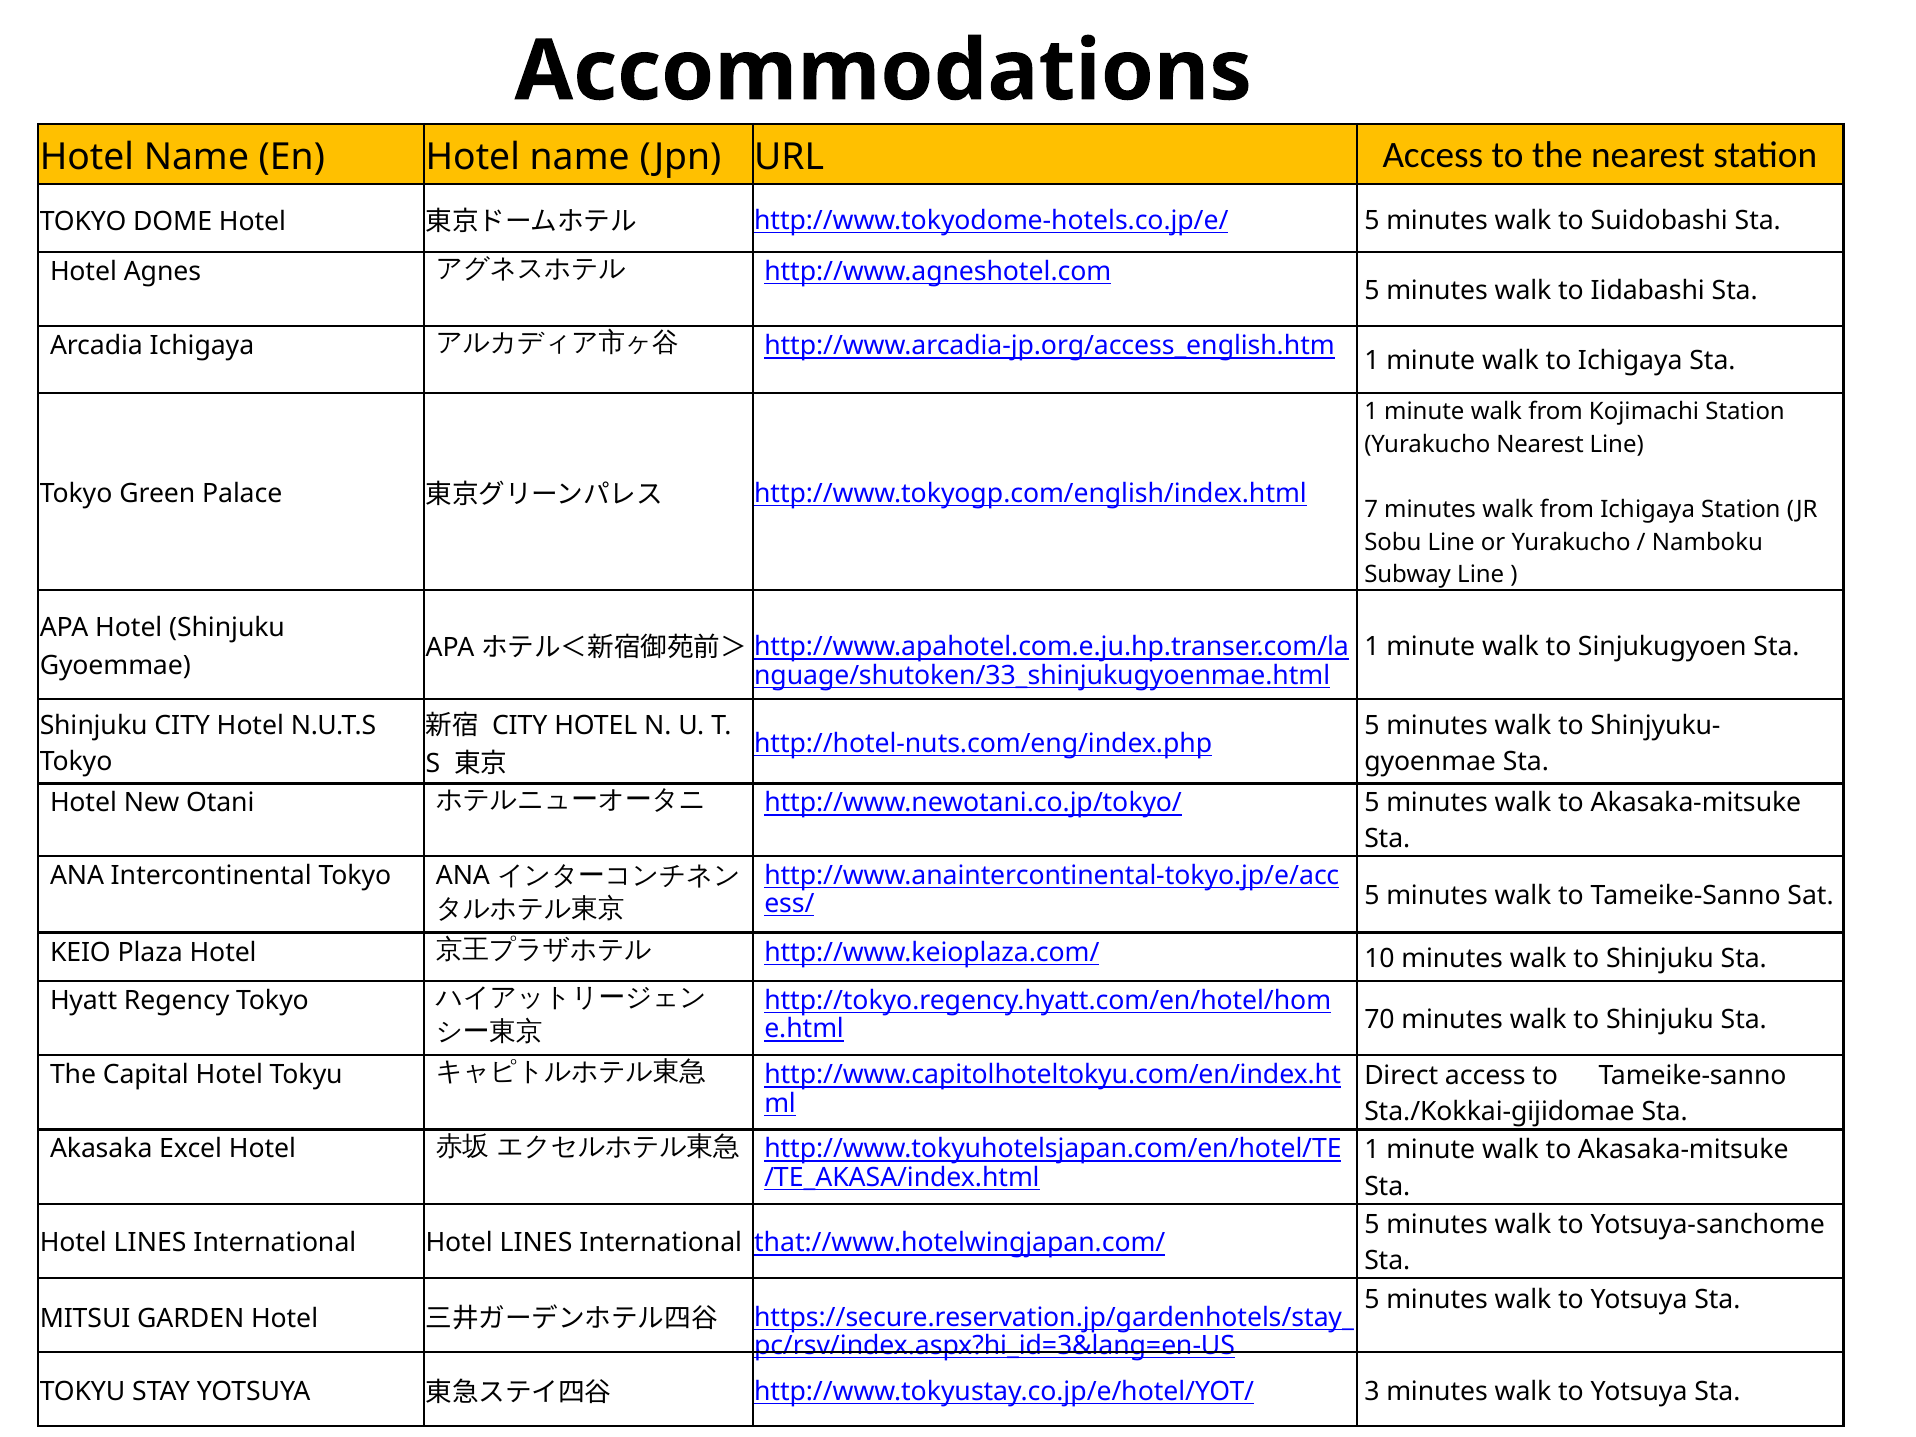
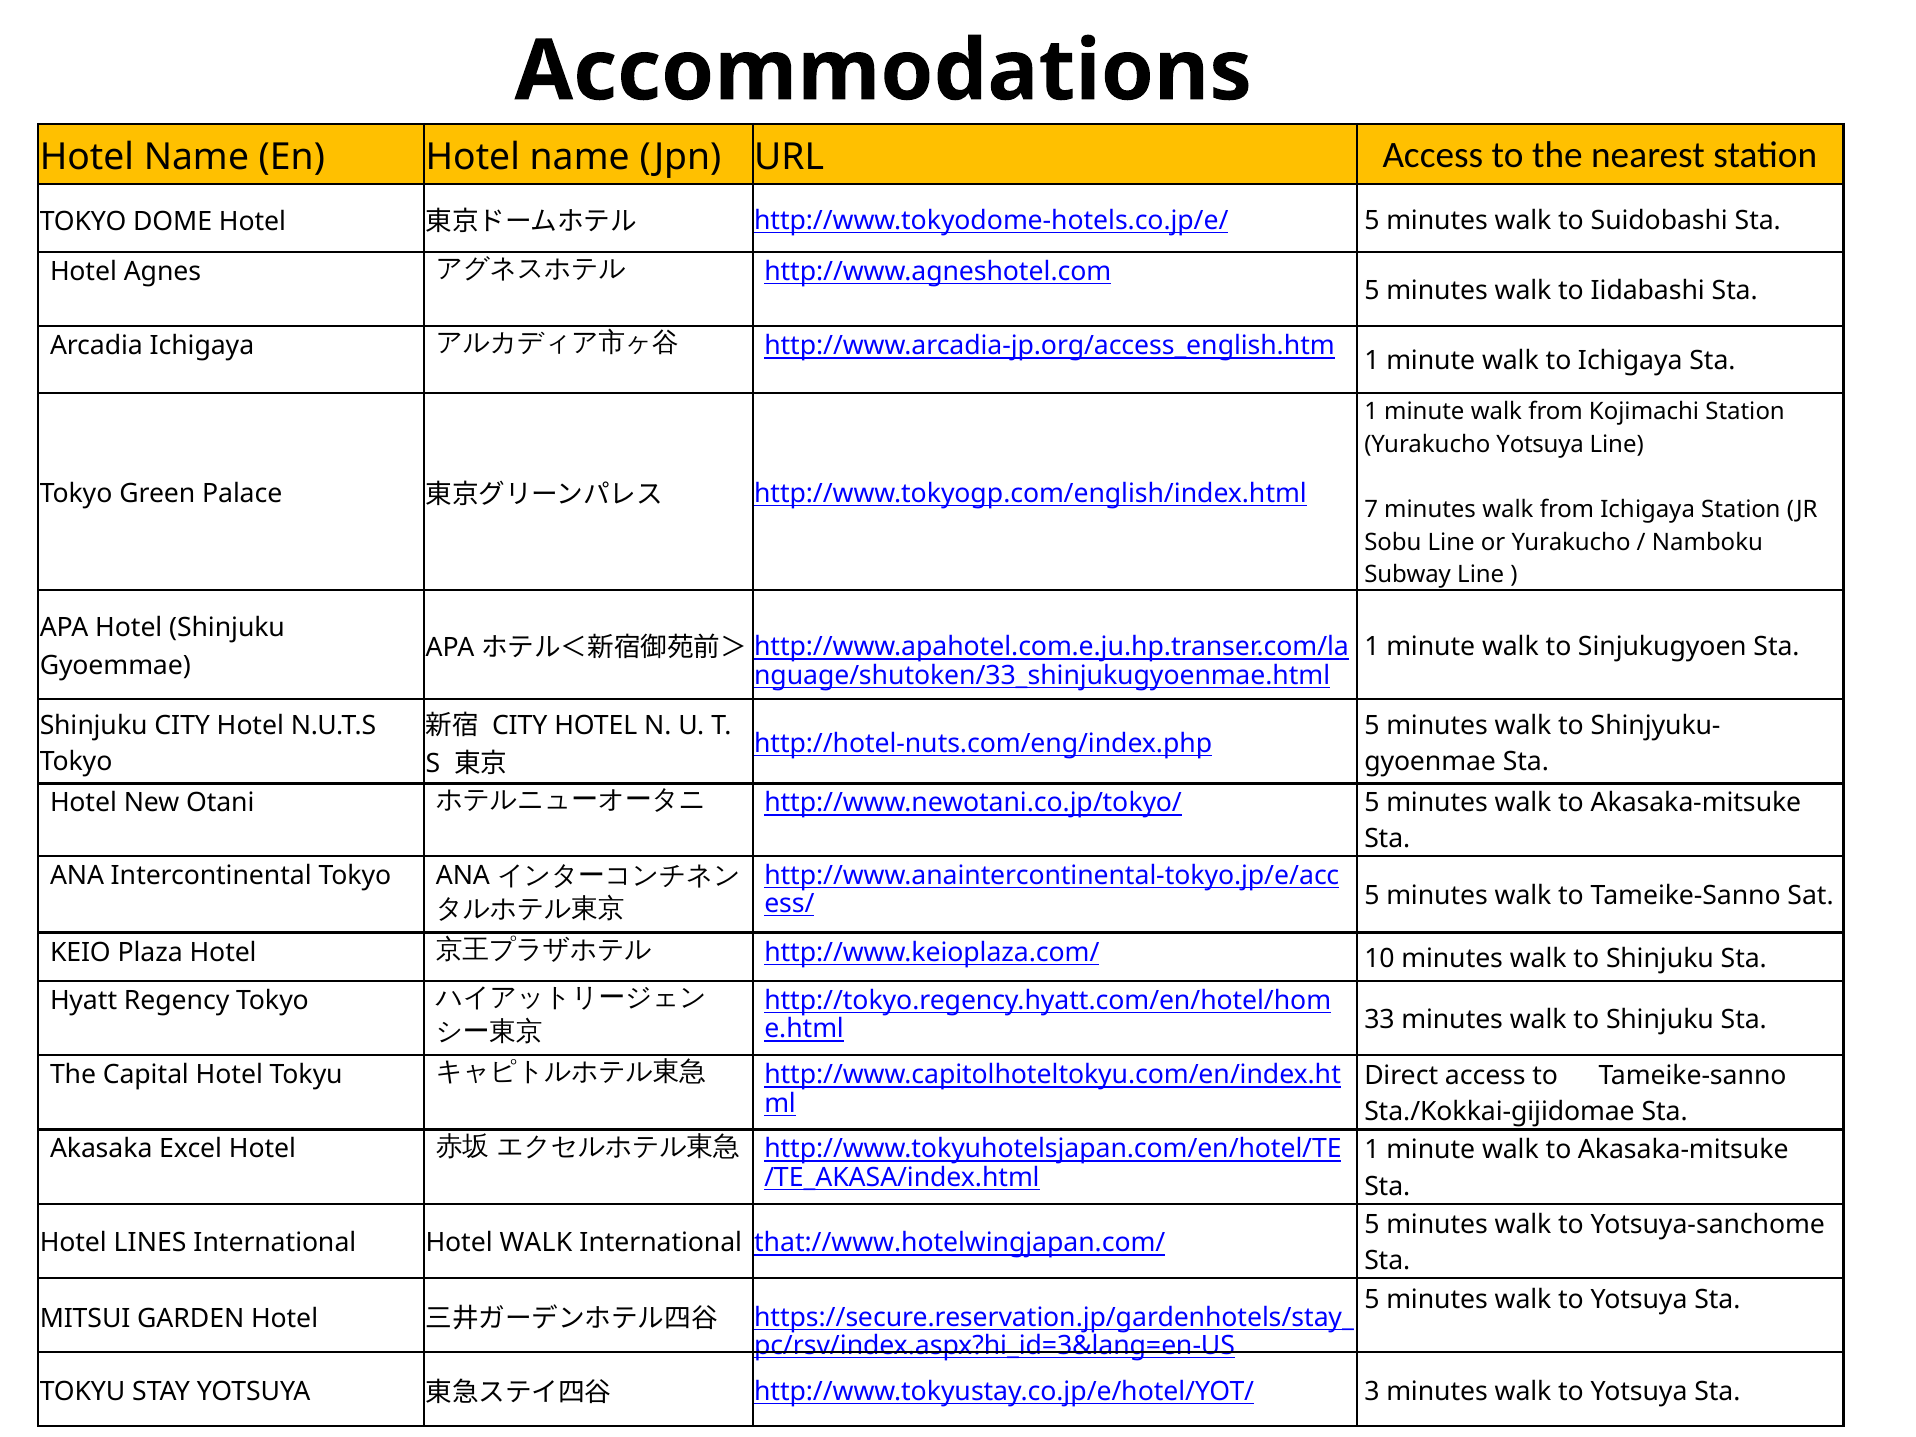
Yurakucho Nearest: Nearest -> Yotsuya
70: 70 -> 33
International Hotel LINES: LINES -> WALK
